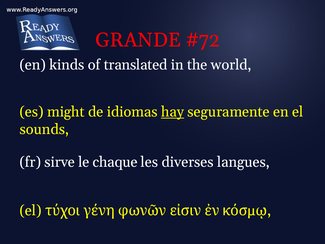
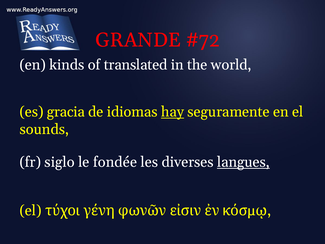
might: might -> gracia
sirve: sirve -> siglo
chaque: chaque -> fondée
langues underline: none -> present
